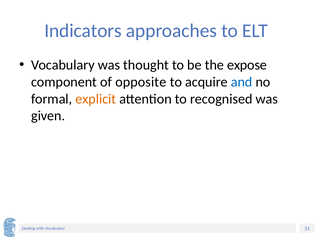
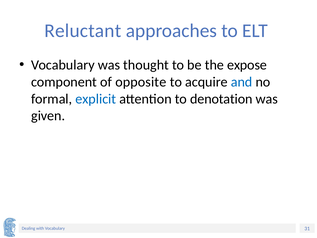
Indicators: Indicators -> Reluctant
explicit colour: orange -> blue
recognised: recognised -> denotation
